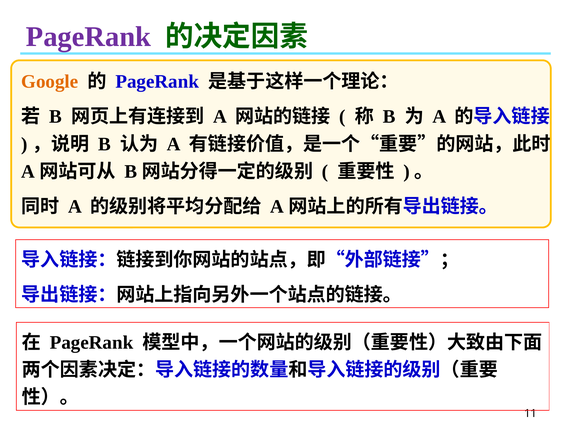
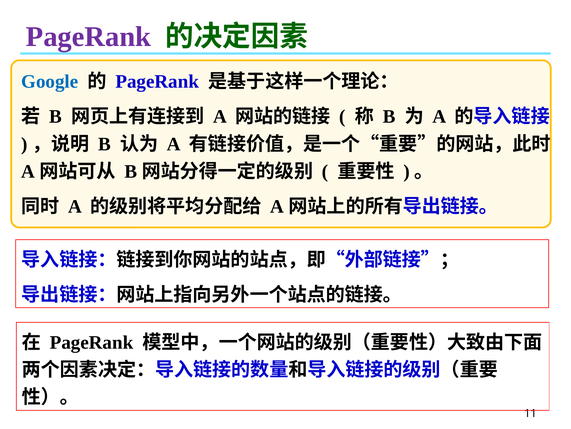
Google colour: orange -> blue
